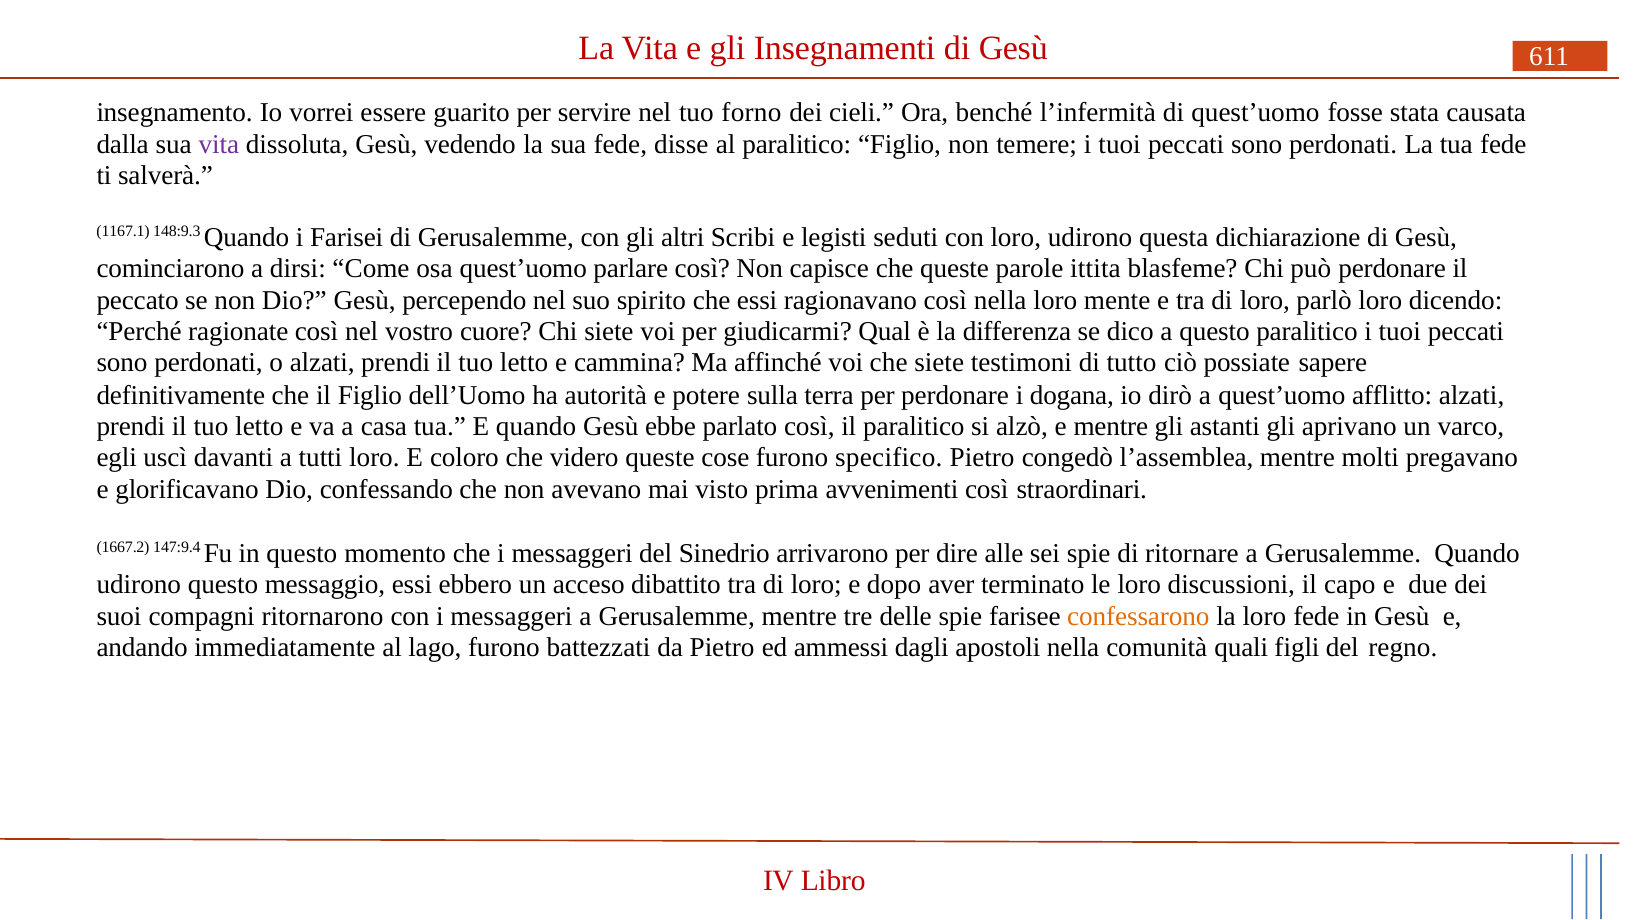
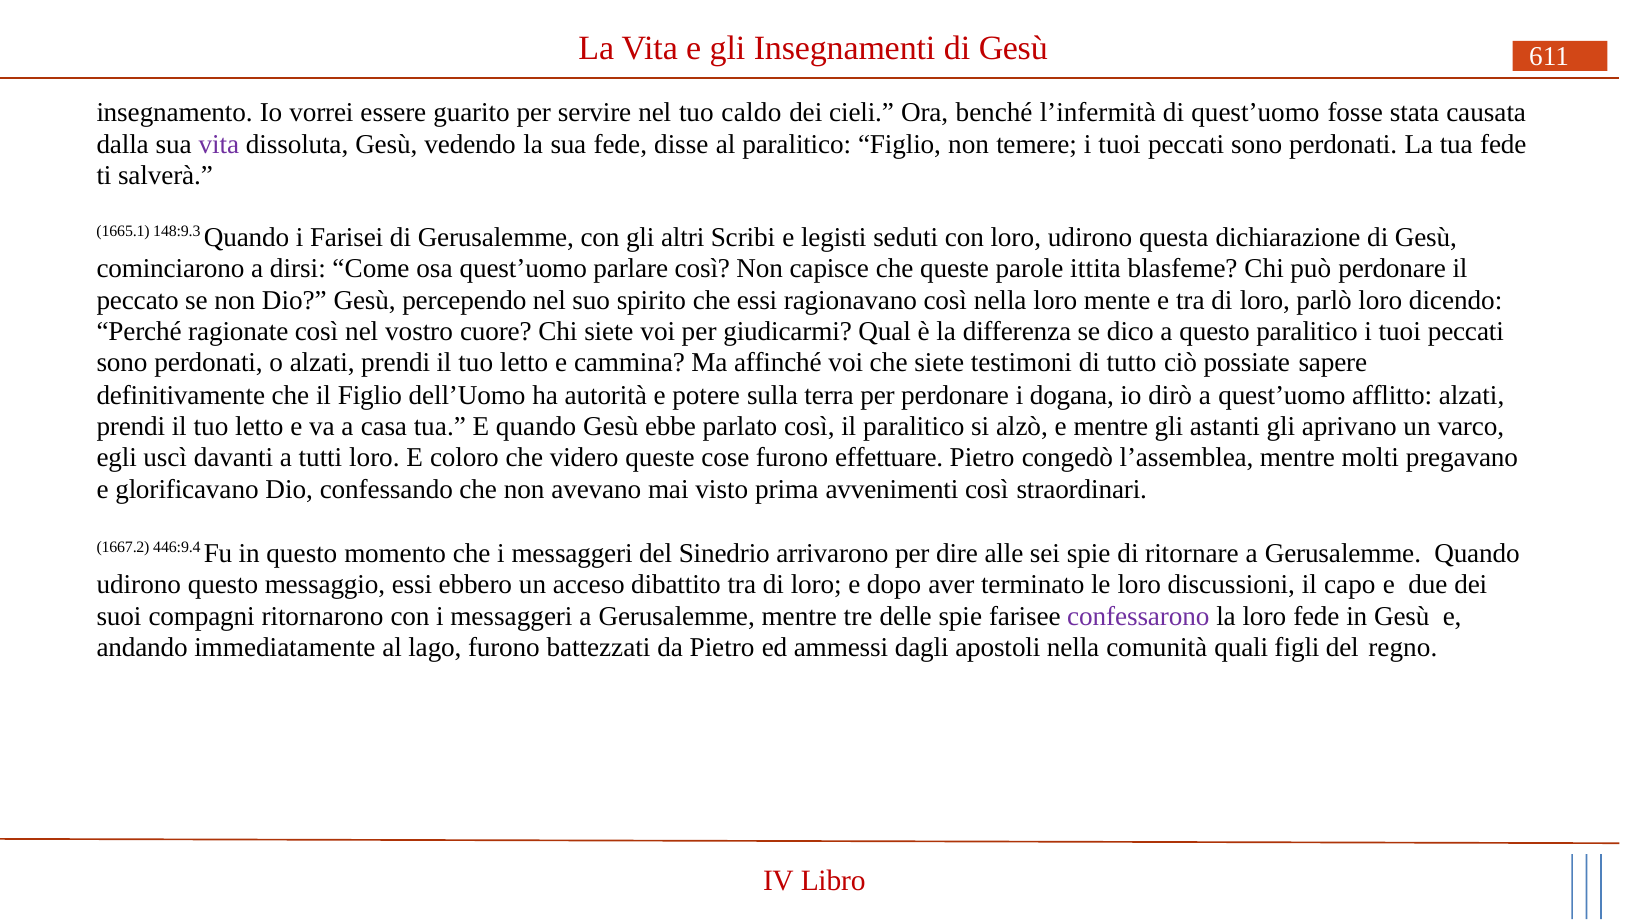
forno: forno -> caldo
1167.1: 1167.1 -> 1665.1
specifico: specifico -> effettuare
147:9.4: 147:9.4 -> 446:9.4
confessarono colour: orange -> purple
